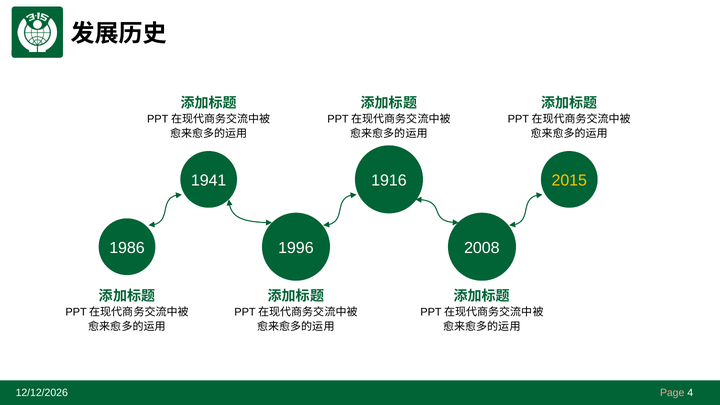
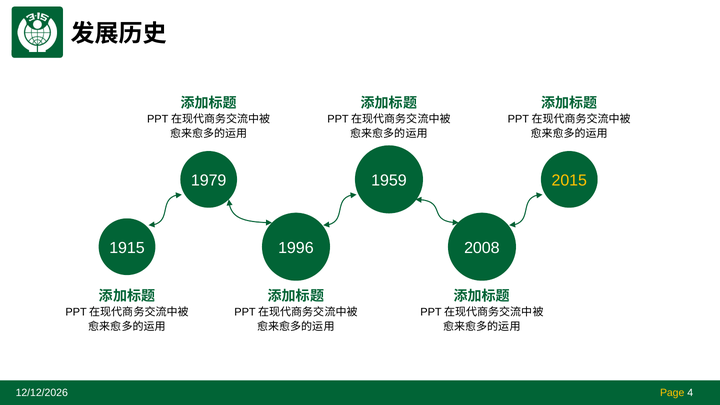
1941: 1941 -> 1979
1916: 1916 -> 1959
1986: 1986 -> 1915
Page colour: pink -> yellow
